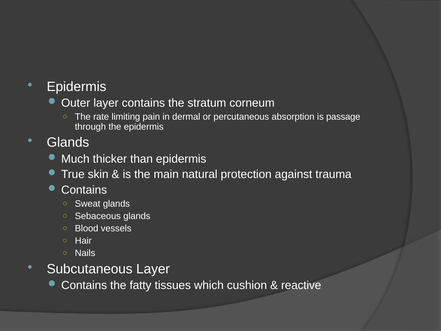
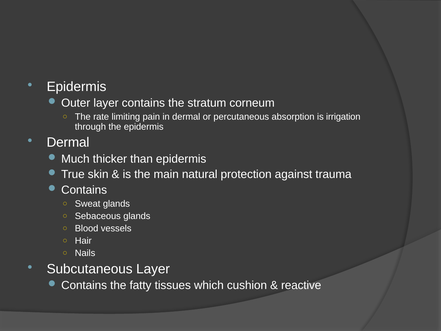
passage: passage -> irrigation
Glands at (68, 142): Glands -> Dermal
